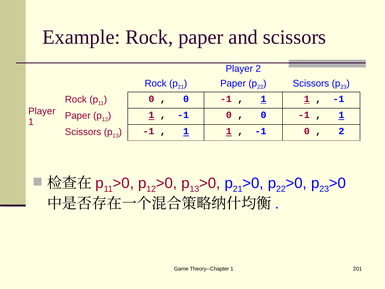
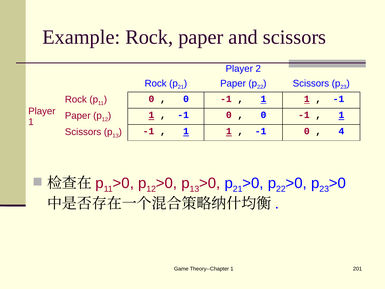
2 at (341, 131): 2 -> 4
